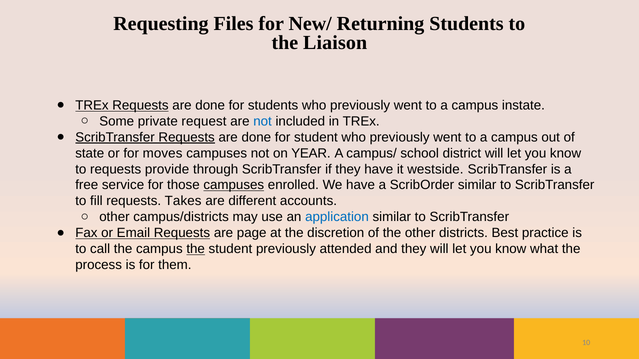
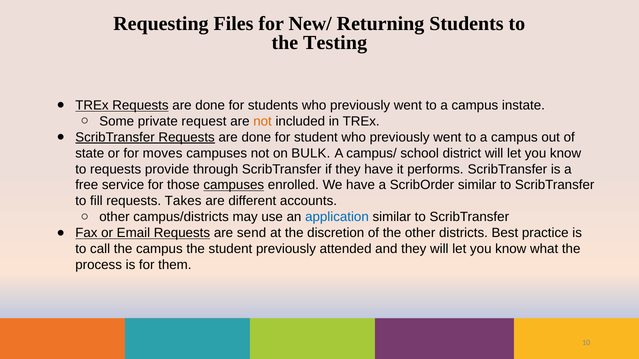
Liaison: Liaison -> Testing
not at (263, 121) colour: blue -> orange
YEAR: YEAR -> BULK
westside: westside -> performs
page: page -> send
the at (196, 249) underline: present -> none
